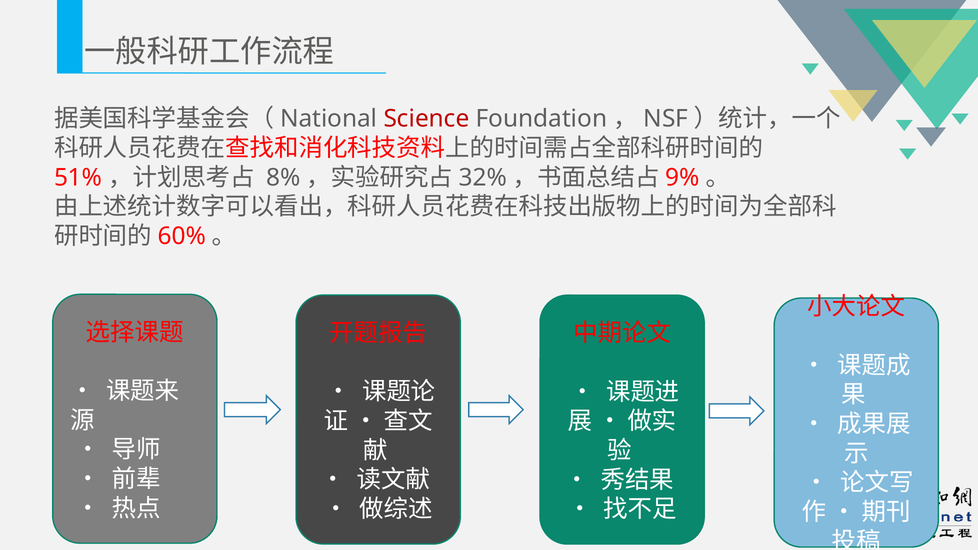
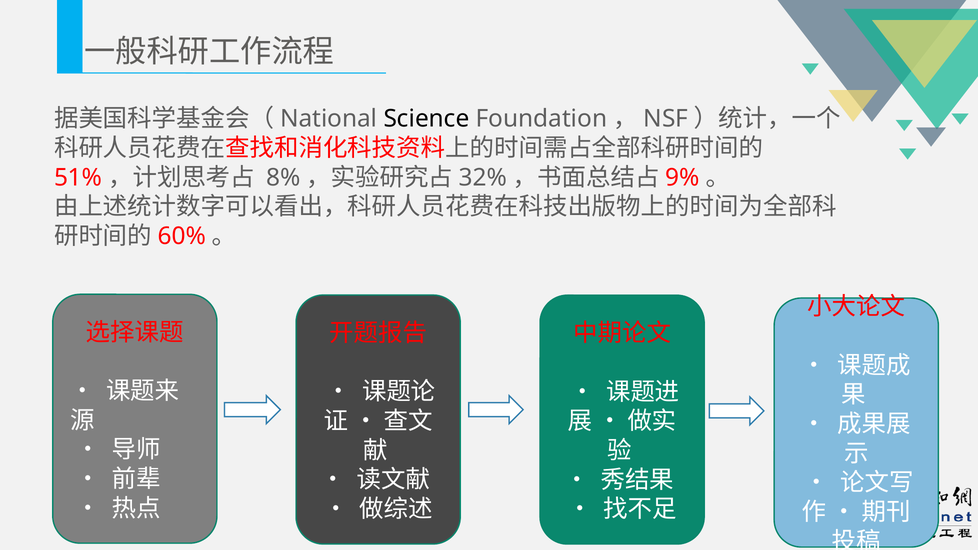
Science colour: red -> black
